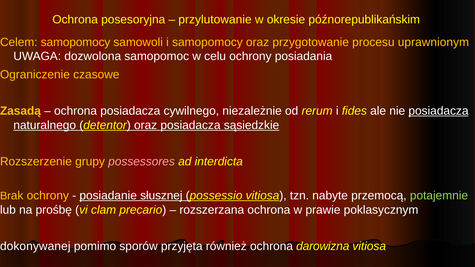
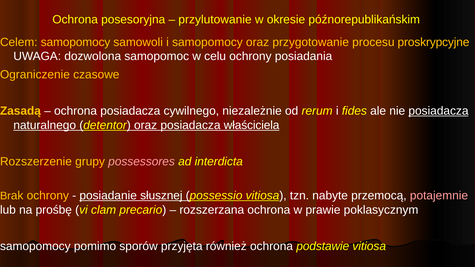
uprawnionym: uprawnionym -> proskrypcyjne
sąsiedzkie: sąsiedzkie -> właściciela
potajemnie colour: light green -> pink
dokonywanej at (35, 246): dokonywanej -> samopomocy
darowizna: darowizna -> podstawie
